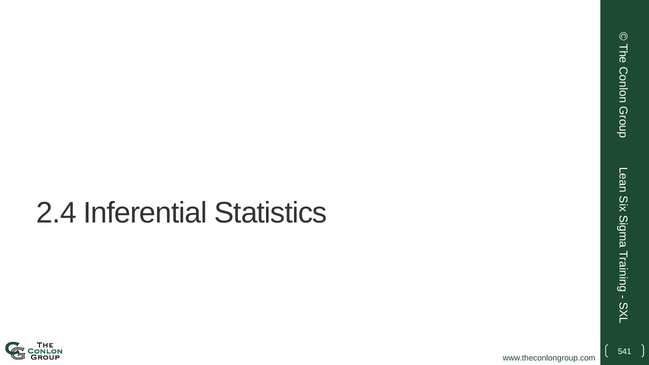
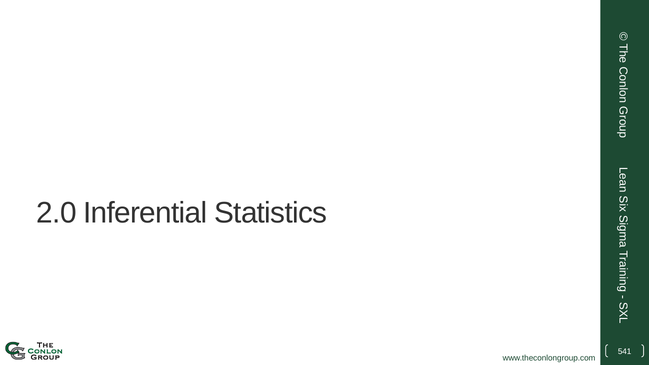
2.4: 2.4 -> 2.0
